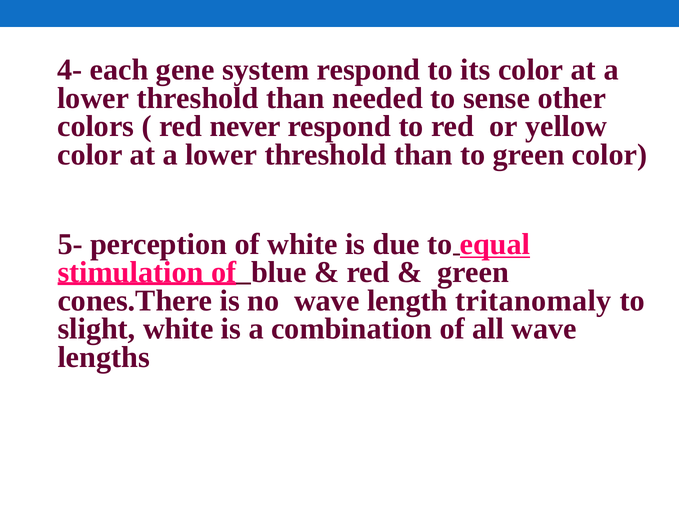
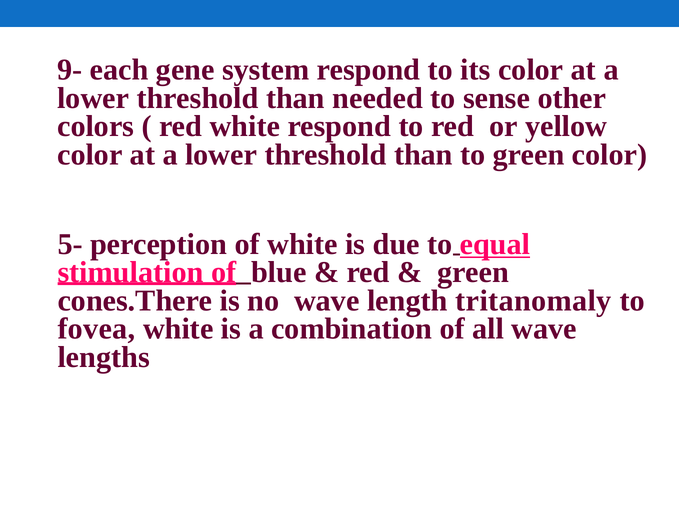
4-: 4- -> 9-
red never: never -> white
slight: slight -> fovea
